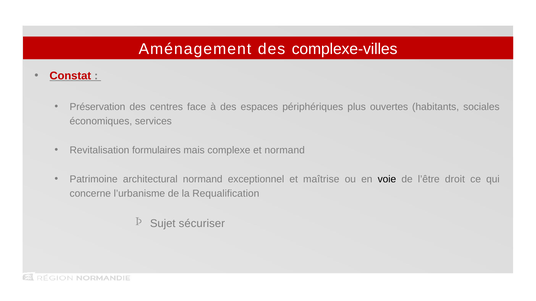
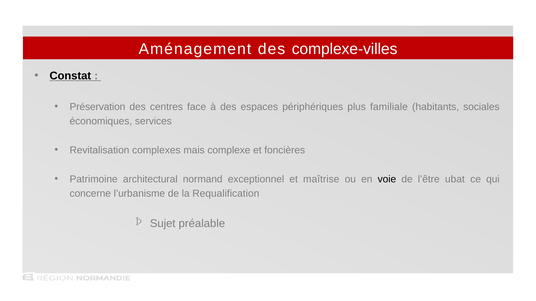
Constat colour: red -> black
ouvertes: ouvertes -> familiale
formulaires: formulaires -> complexes
et normand: normand -> foncières
droit: droit -> ubat
sécuriser: sécuriser -> préalable
